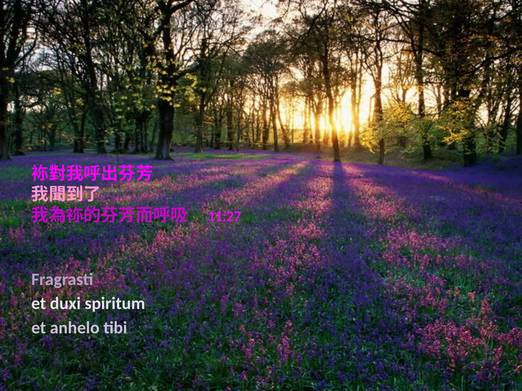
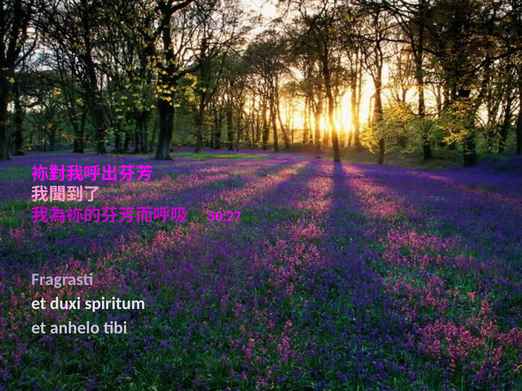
11:27: 11:27 -> 50:27
